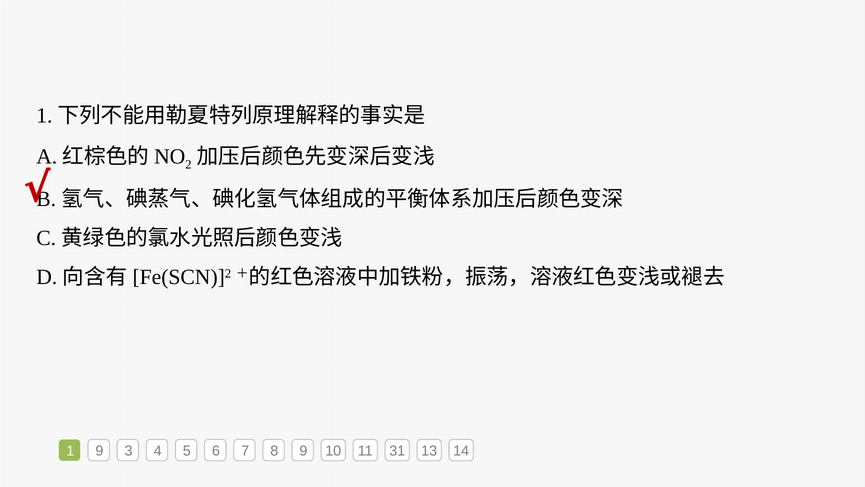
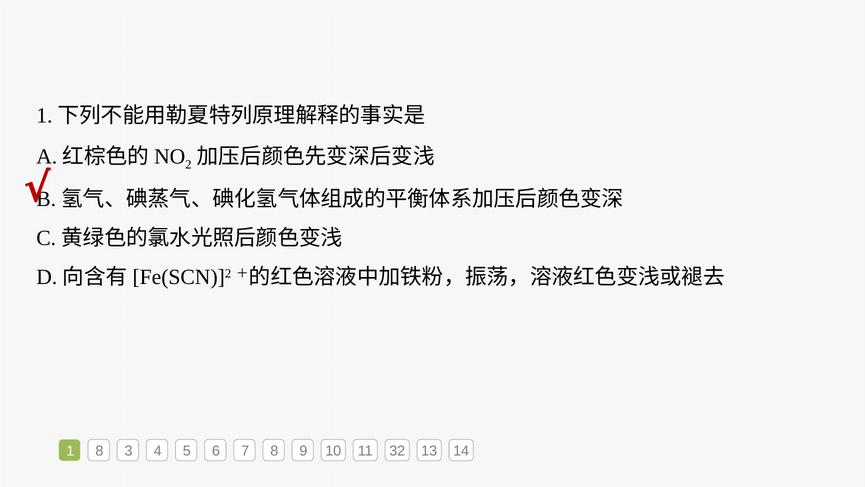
1 9: 9 -> 8
31: 31 -> 32
